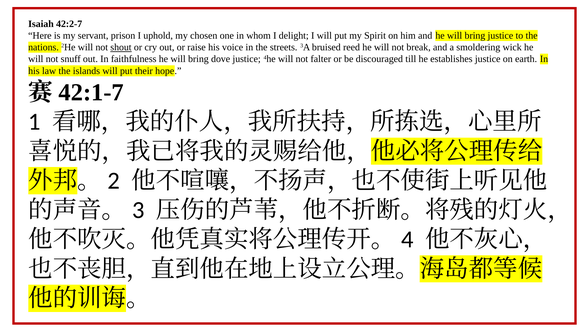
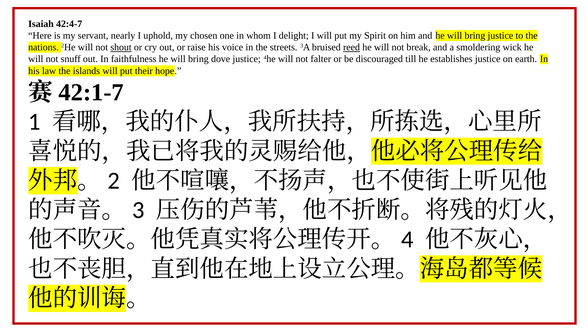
42:2-7: 42:2-7 -> 42:4-7
prison: prison -> nearly
reed underline: none -> present
